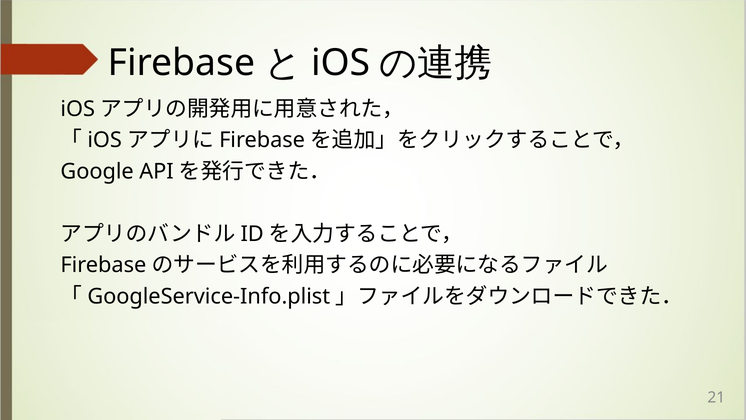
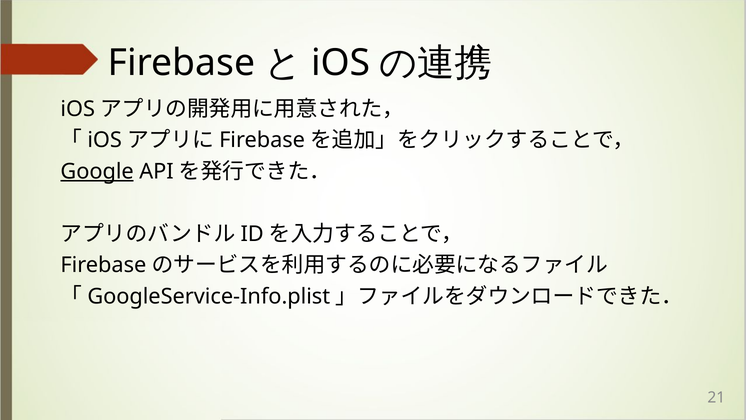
Google underline: none -> present
